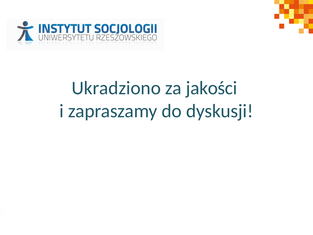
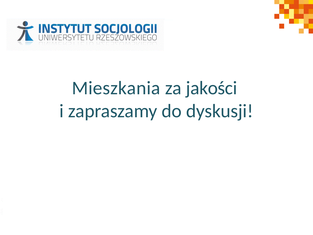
Ukradziono: Ukradziono -> Mieszkania
